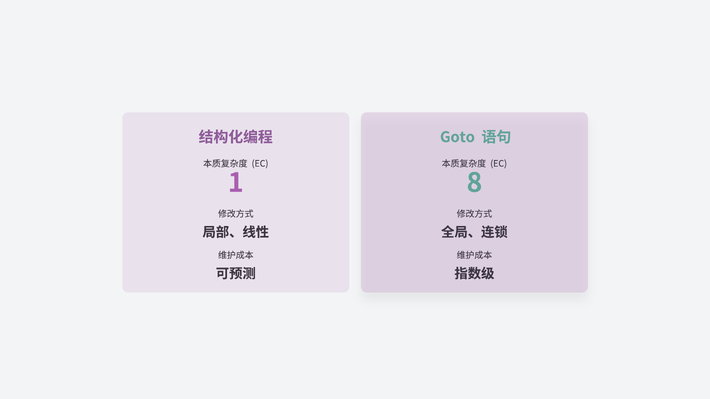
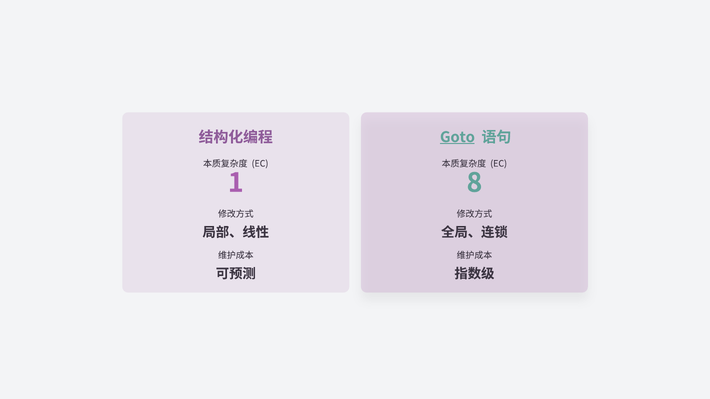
Goto underline: none -> present
